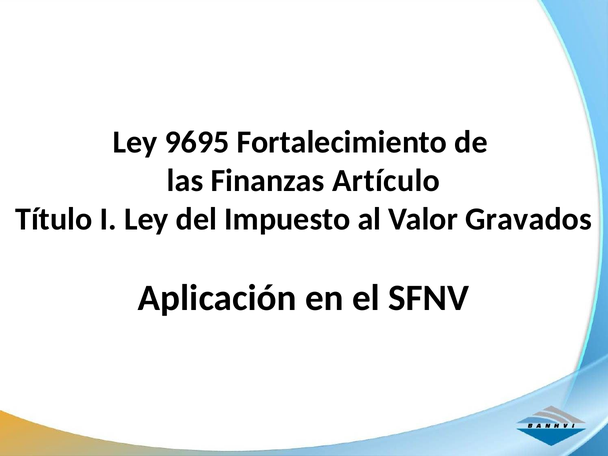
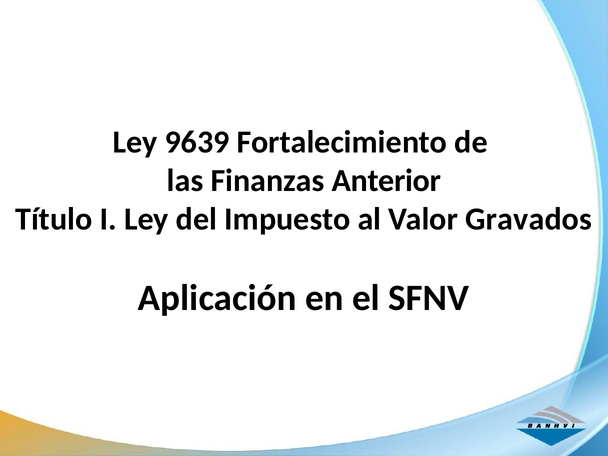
9695: 9695 -> 9639
Artículo: Artículo -> Anterior
